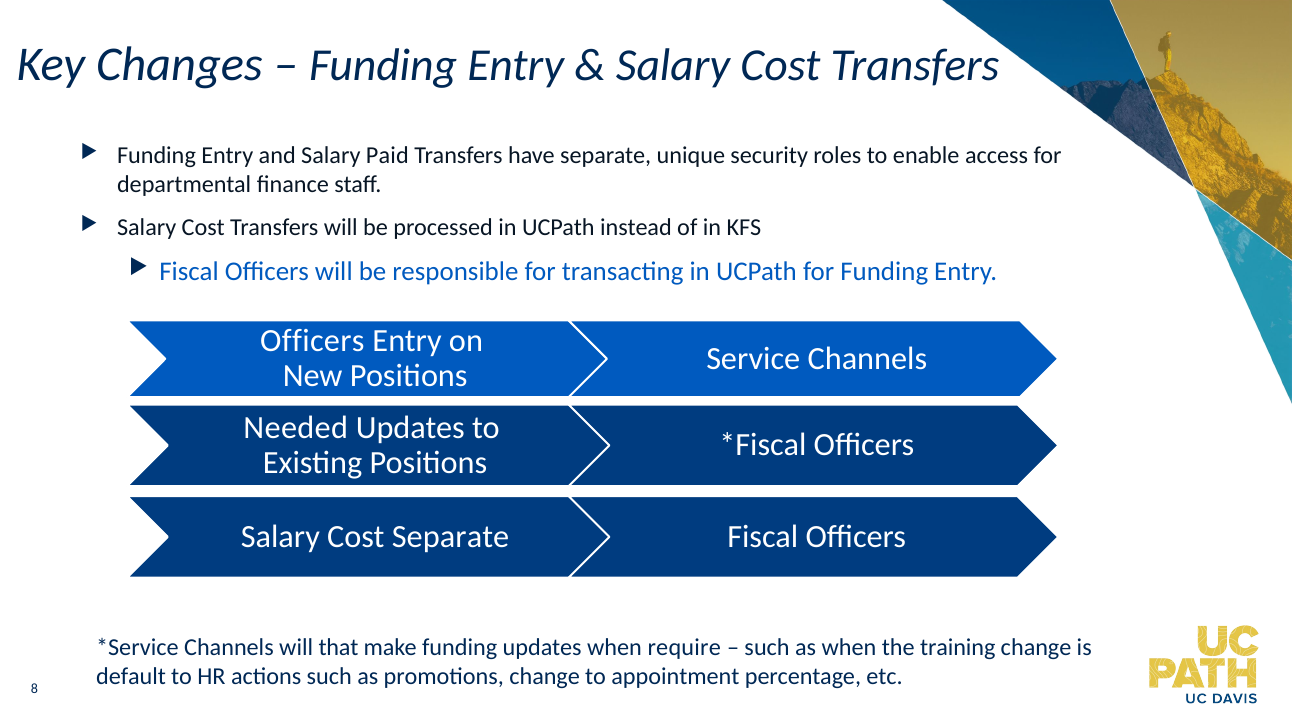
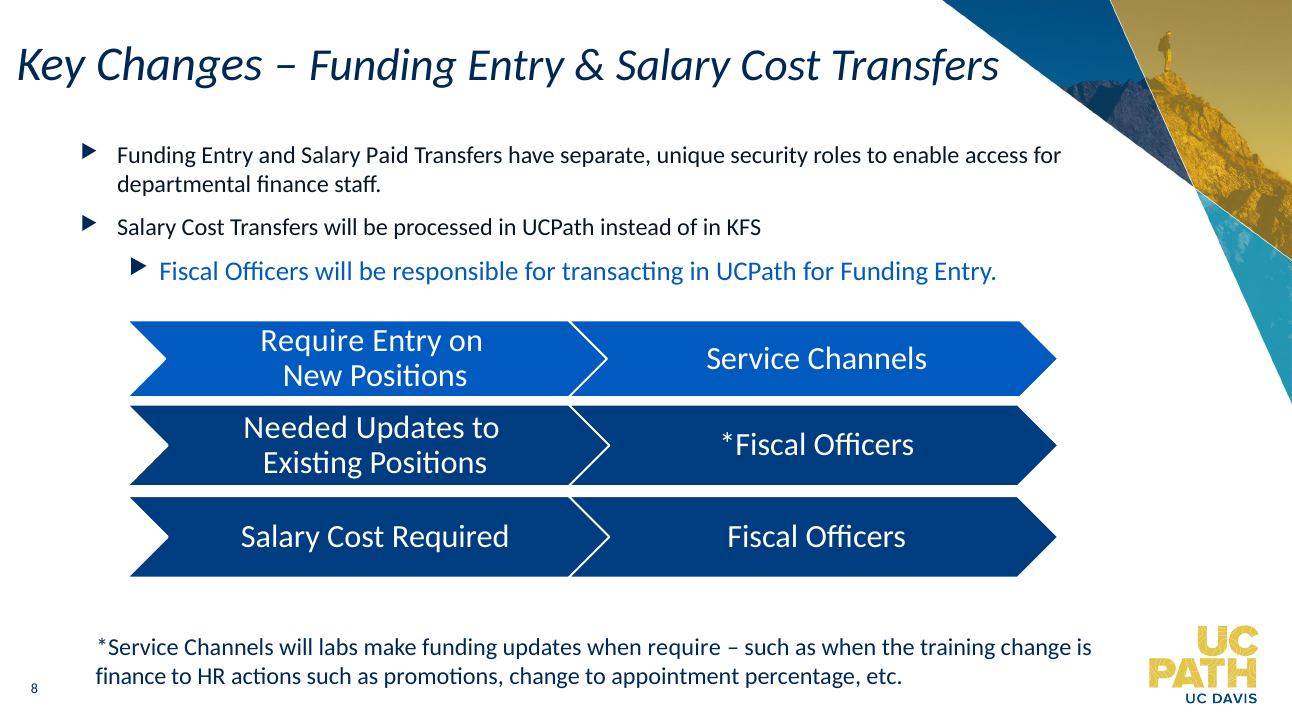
Officers at (312, 341): Officers -> Require
Cost Separate: Separate -> Required
that: that -> labs
default at (131, 676): default -> finance
